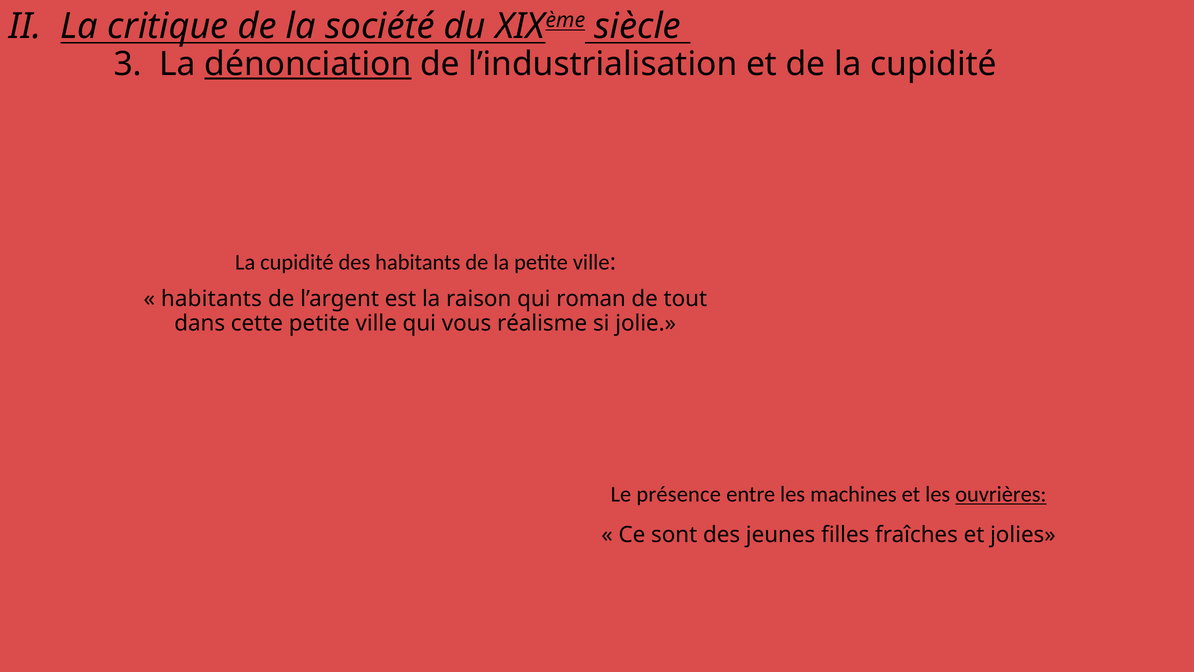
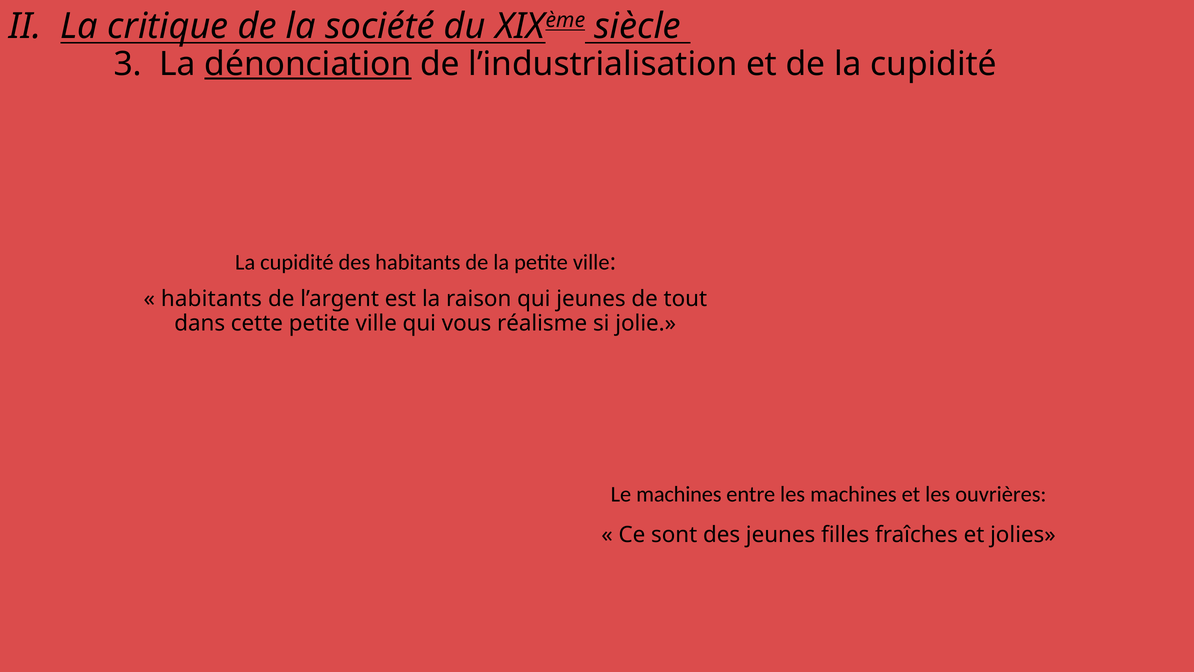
qui roman: roman -> jeunes
Le présence: présence -> machines
ouvrières underline: present -> none
